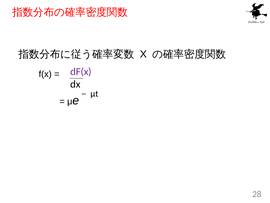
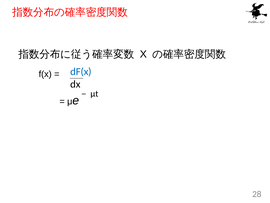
dF(x colour: purple -> blue
